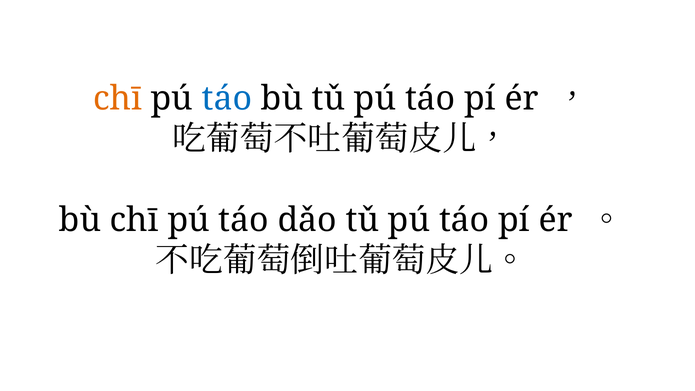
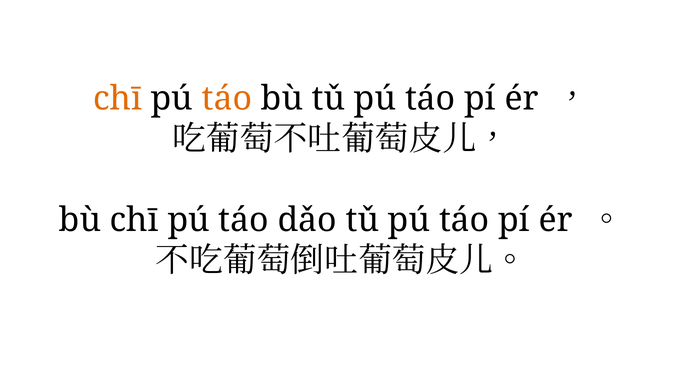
táo at (227, 98) colour: blue -> orange
